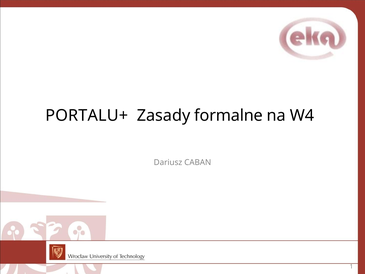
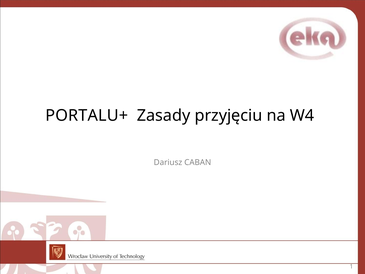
formalne: formalne -> przyjęciu
